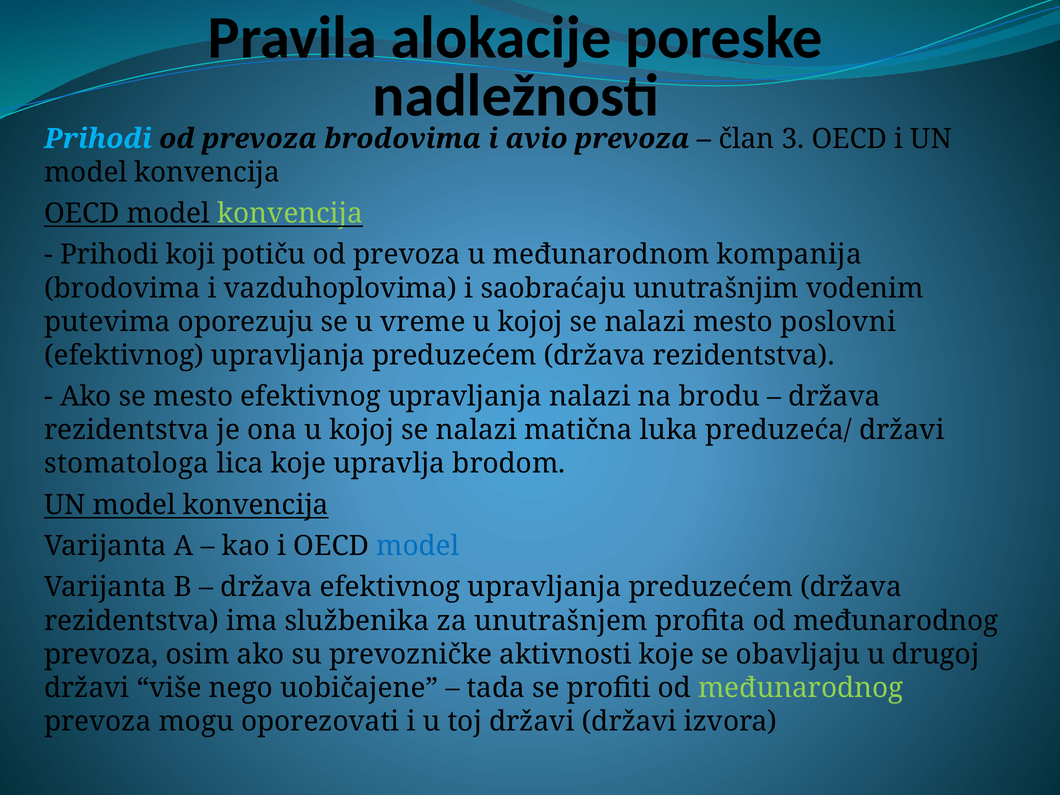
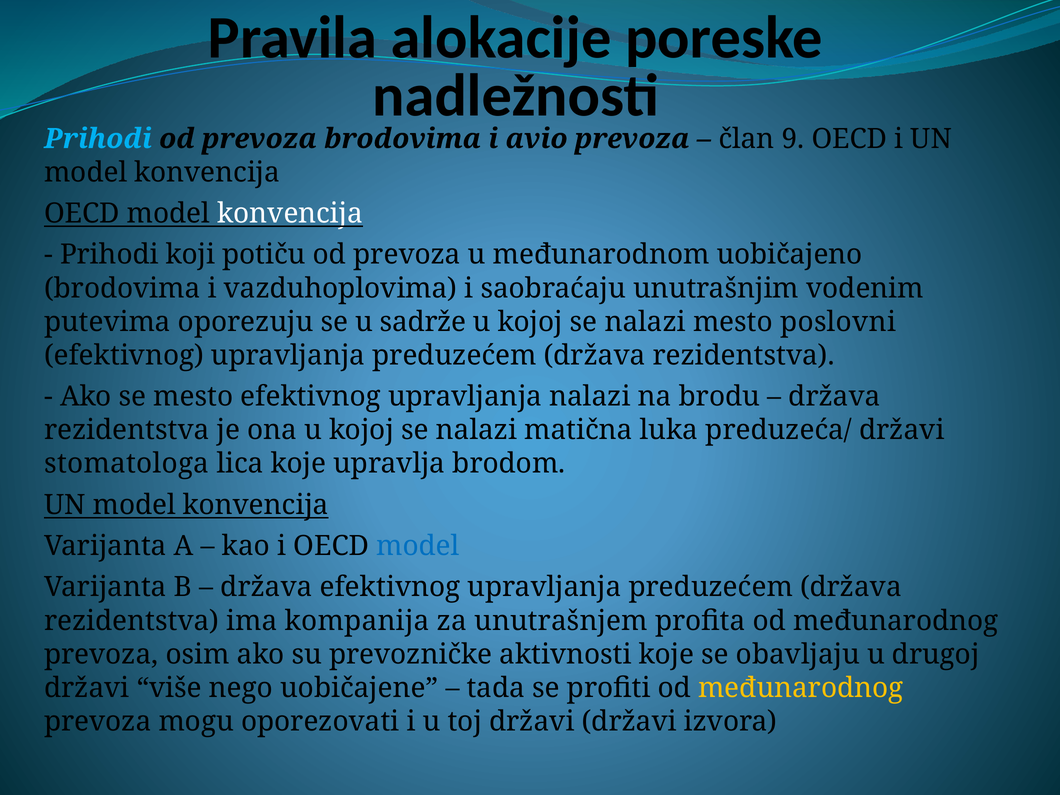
3: 3 -> 9
konvencija at (290, 214) colour: light green -> white
kompanija: kompanija -> uobičajeno
vreme: vreme -> sadrže
službenika: službenika -> kompanija
međunarodnog at (801, 688) colour: light green -> yellow
